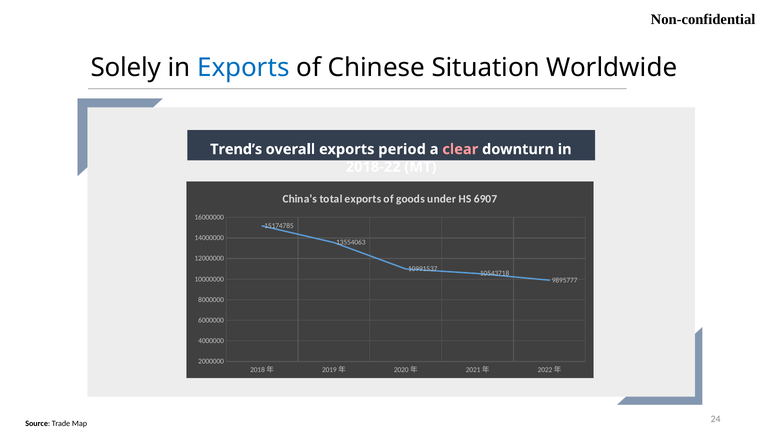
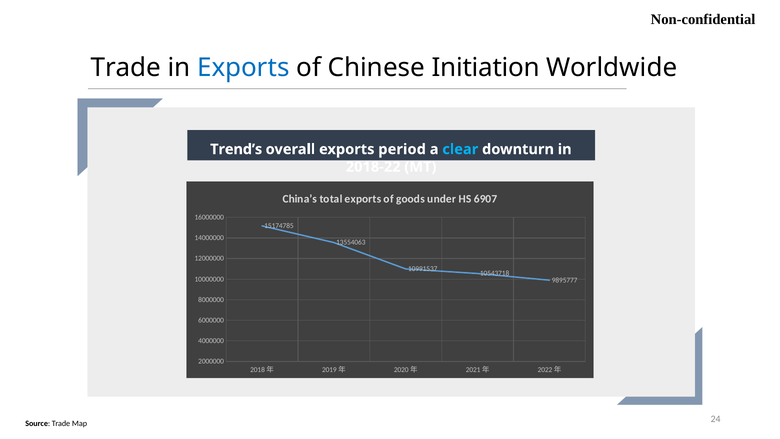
Solely at (126, 67): Solely -> Trade
Situation: Situation -> Initiation
clear colour: pink -> light blue
